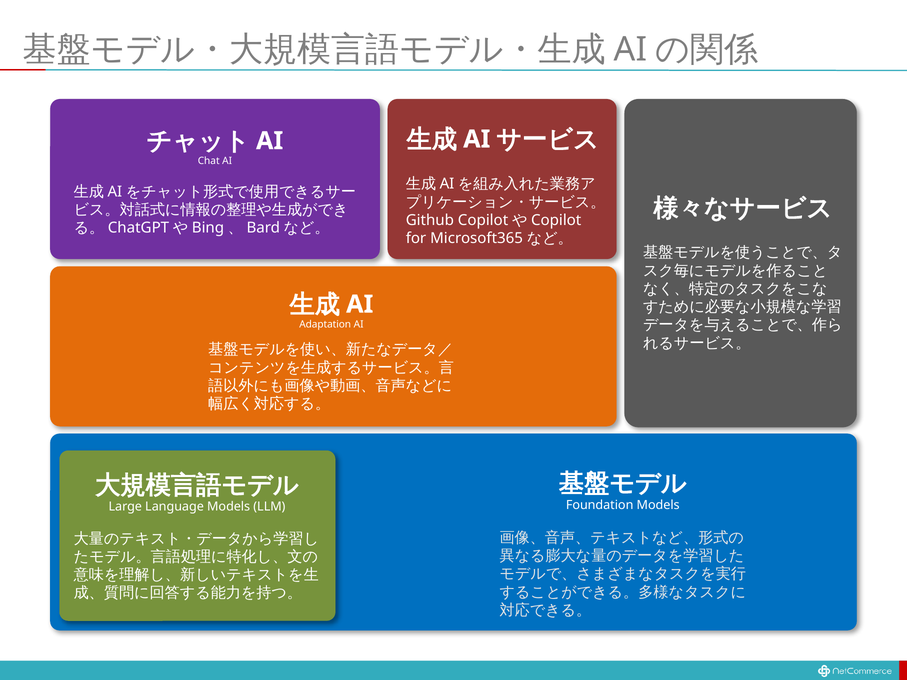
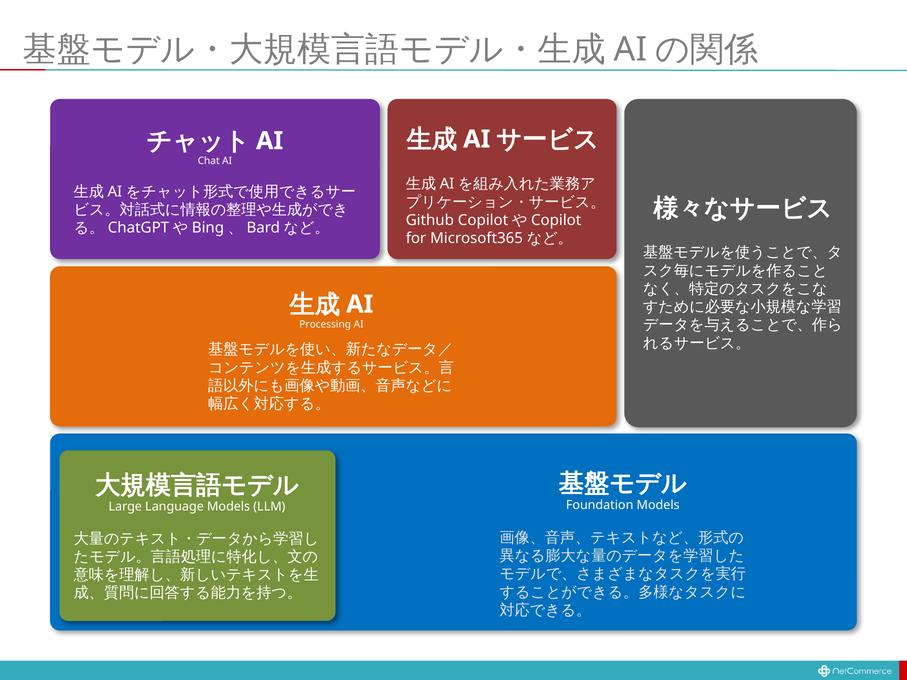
Adaptation: Adaptation -> Processing
